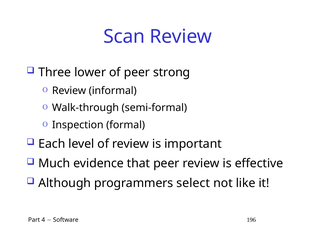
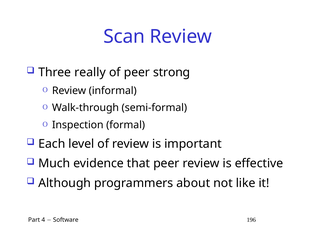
lower: lower -> really
select: select -> about
